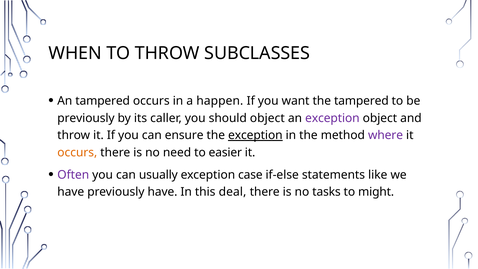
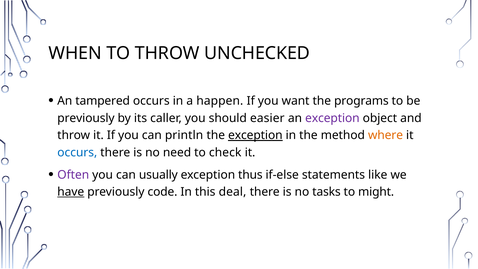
SUBCLASSES: SUBCLASSES -> UNCHECKED
the tampered: tampered -> programs
should object: object -> easier
ensure: ensure -> println
where colour: purple -> orange
occurs at (77, 152) colour: orange -> blue
easier: easier -> check
case: case -> thus
have at (71, 192) underline: none -> present
previously have: have -> code
